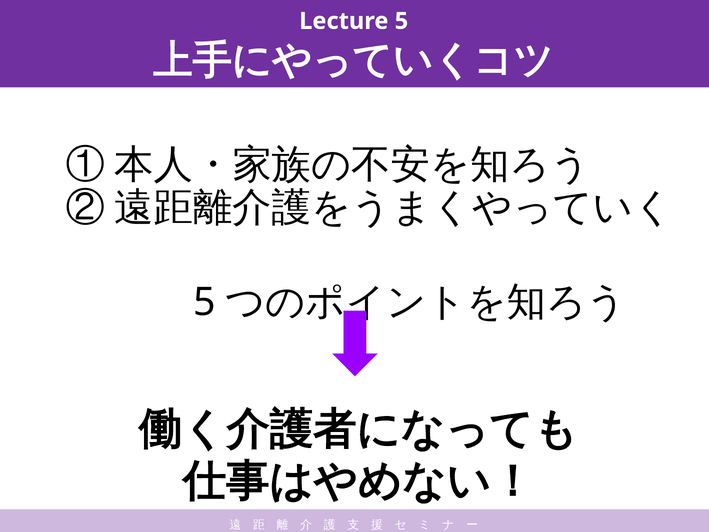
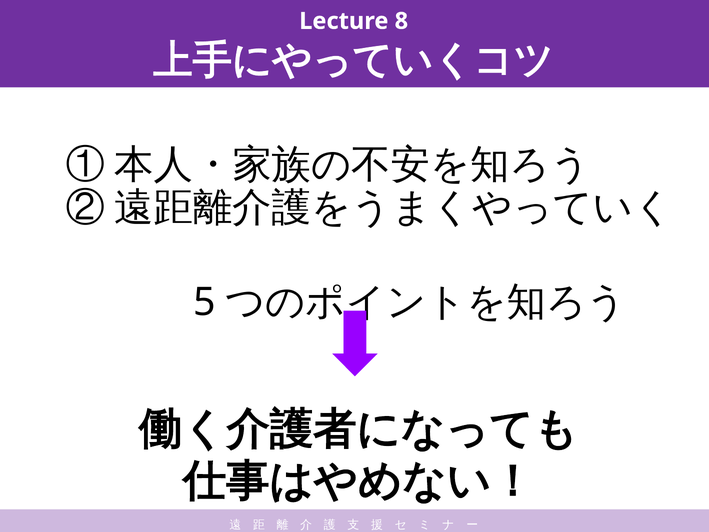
Lecture 5: 5 -> 8
